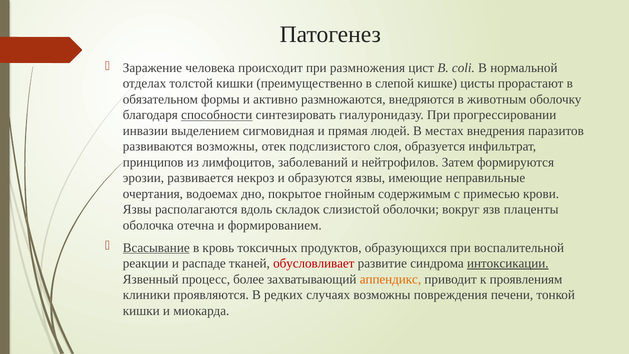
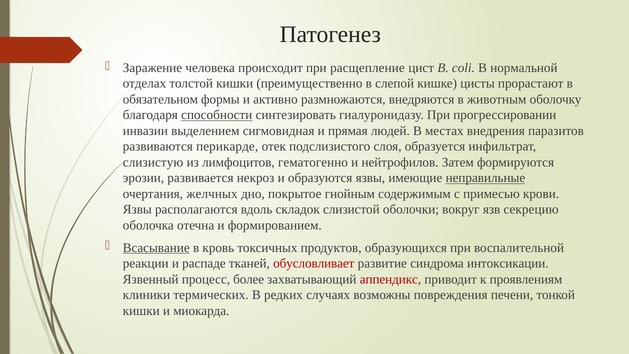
размножения: размножения -> расщепление
развиваются возможны: возможны -> перикарде
принципов: принципов -> слизистую
заболеваний: заболеваний -> гематогенно
неправильные underline: none -> present
водоемах: водоемах -> желчных
плаценты: плаценты -> секрецию
интоксикации underline: present -> none
аппендикс colour: orange -> red
проявляются: проявляются -> термических
